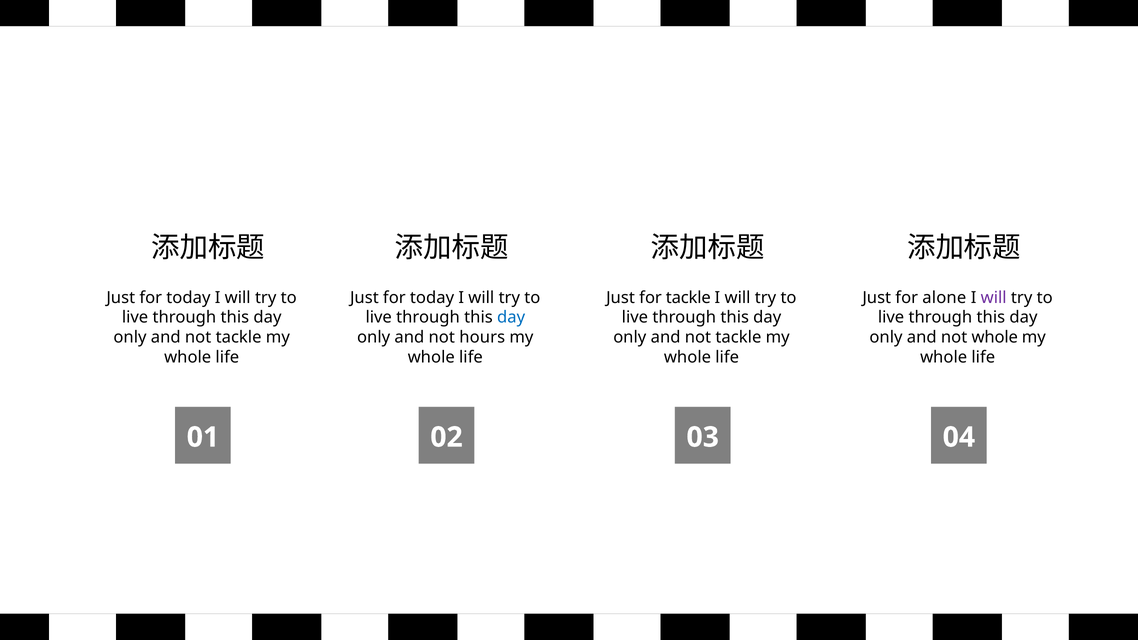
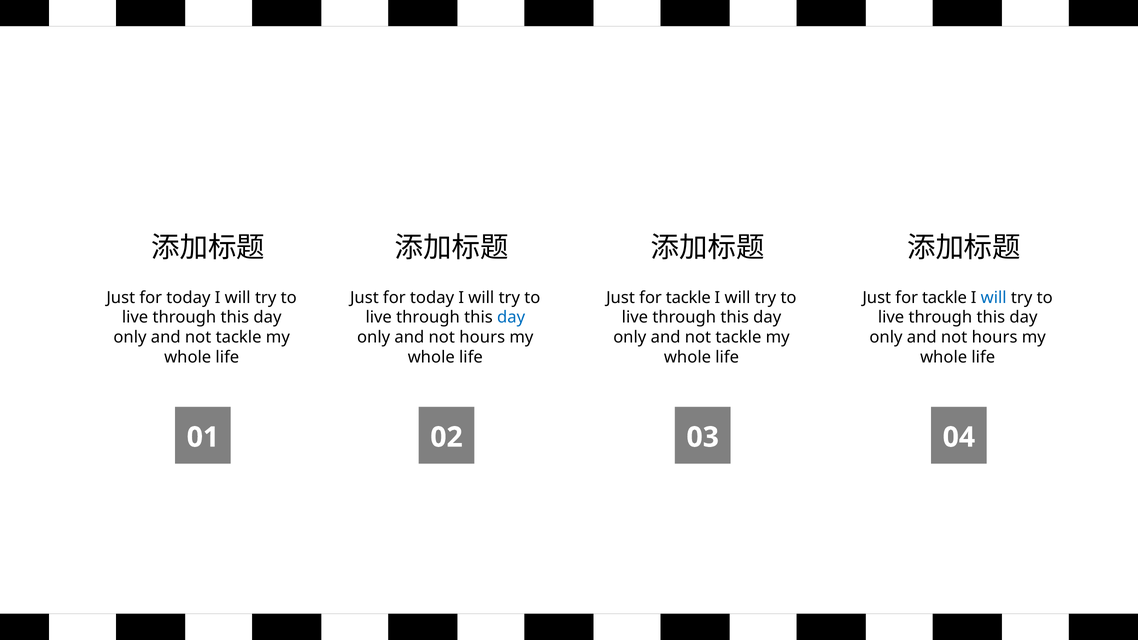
alone at (944, 298): alone -> tackle
will at (994, 298) colour: purple -> blue
whole at (995, 337): whole -> hours
